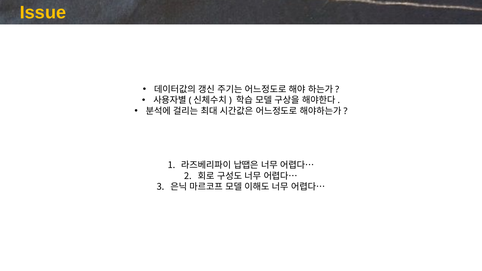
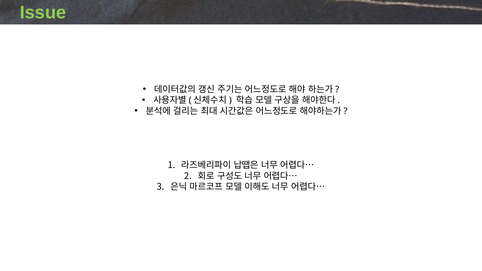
Issue colour: yellow -> light green
